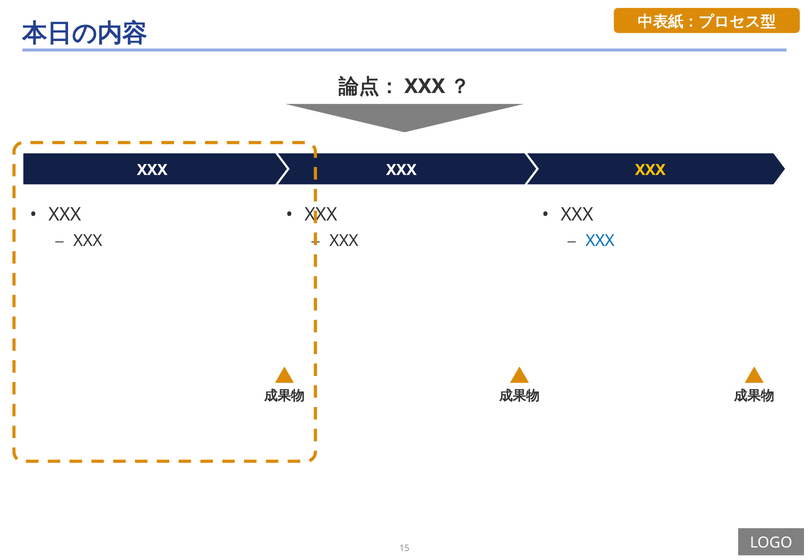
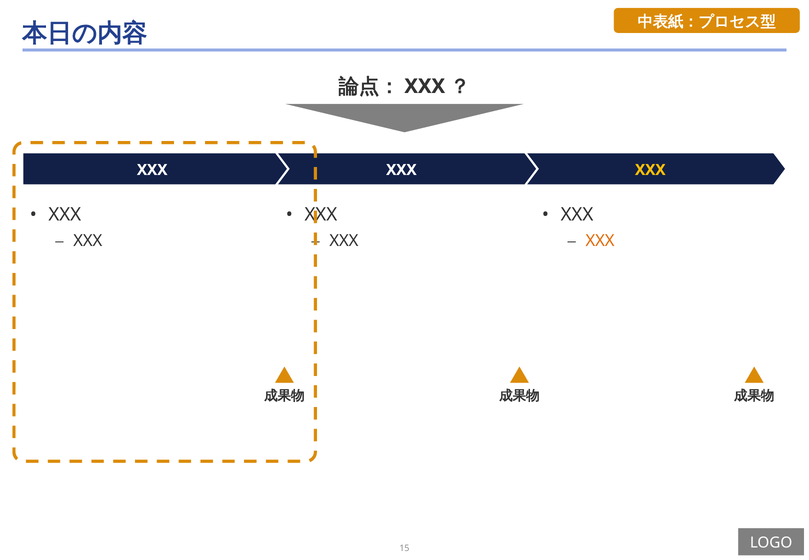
XXX at (600, 241) colour: blue -> orange
